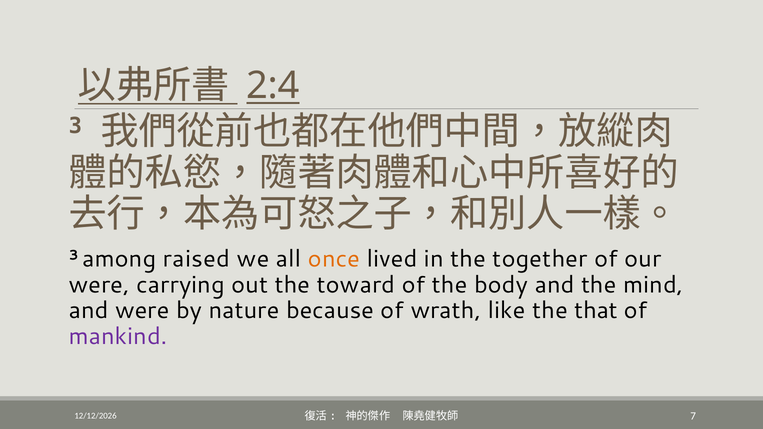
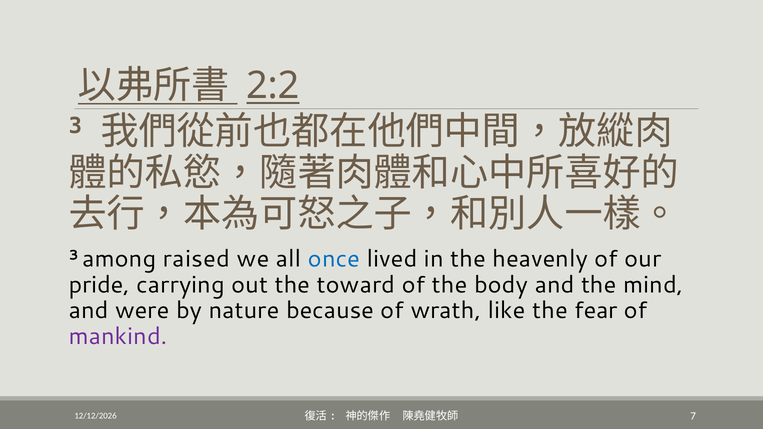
2:4: 2:4 -> 2:2
once colour: orange -> blue
together: together -> heavenly
were at (99, 285): were -> pride
that: that -> fear
